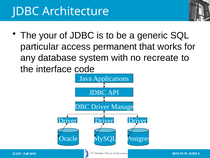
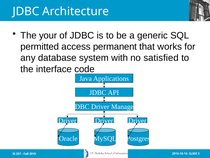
particular: particular -> permitted
recreate: recreate -> satisfied
